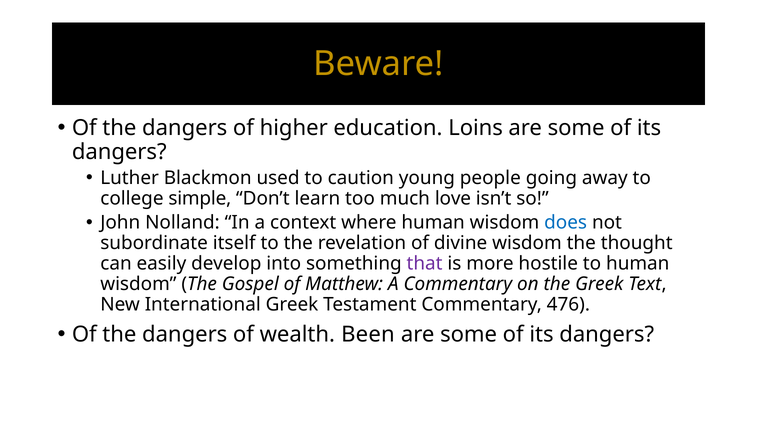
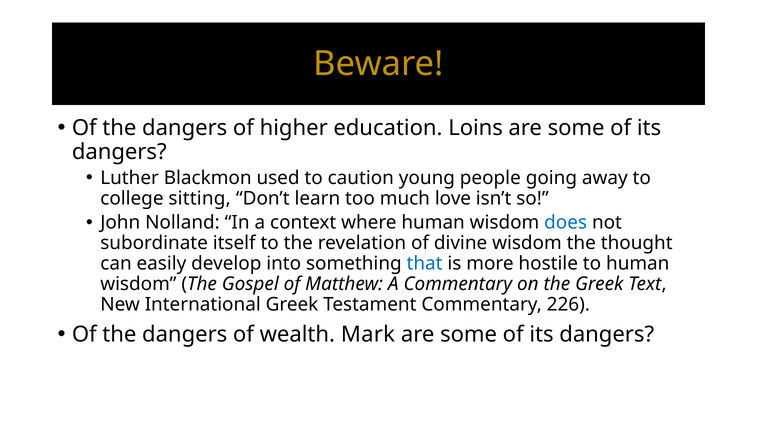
simple: simple -> sitting
that colour: purple -> blue
476: 476 -> 226
Been: Been -> Mark
